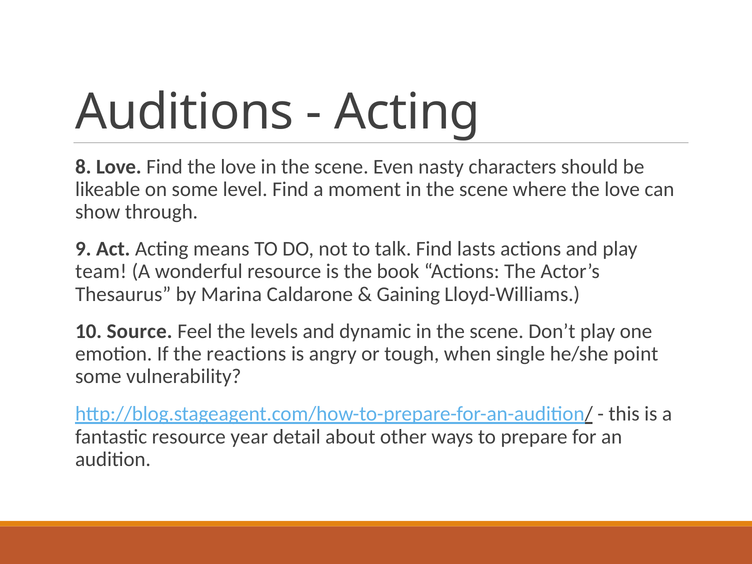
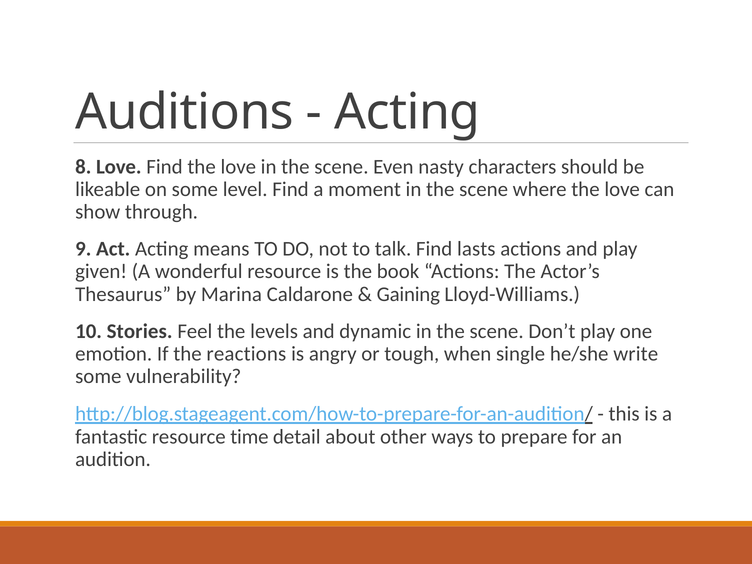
team: team -> given
Source: Source -> Stories
point: point -> write
year: year -> time
